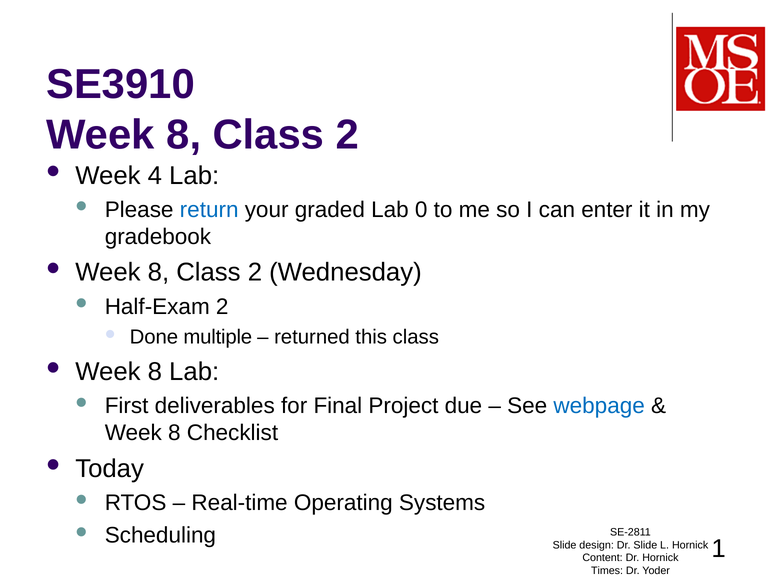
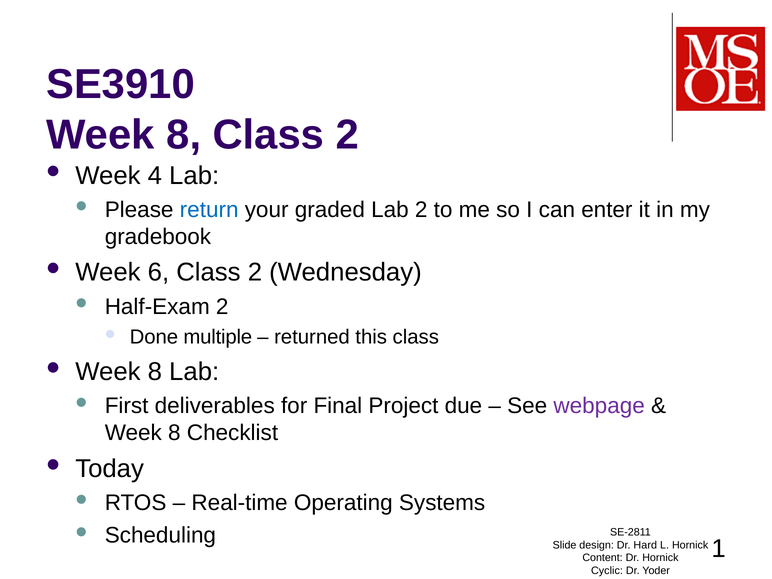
Lab 0: 0 -> 2
8 at (158, 272): 8 -> 6
webpage colour: blue -> purple
Dr Slide: Slide -> Hard
Times: Times -> Cyclic
